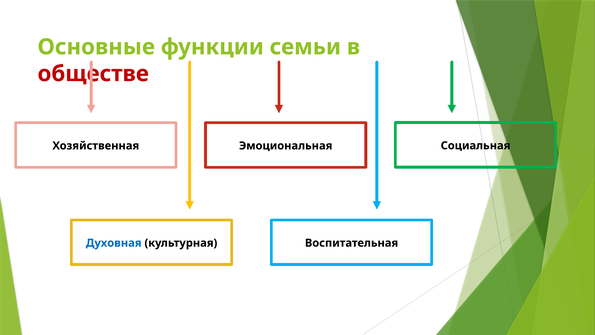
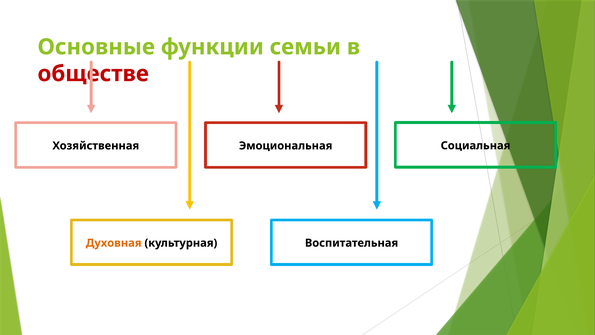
Духовная colour: blue -> orange
